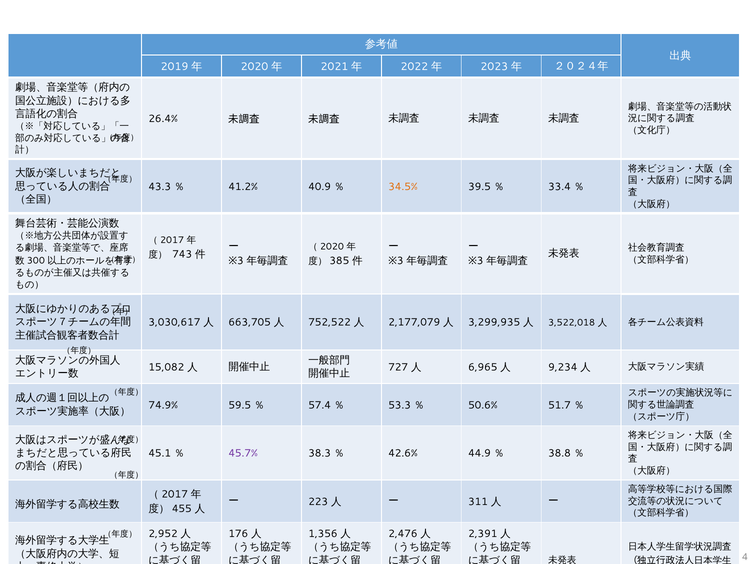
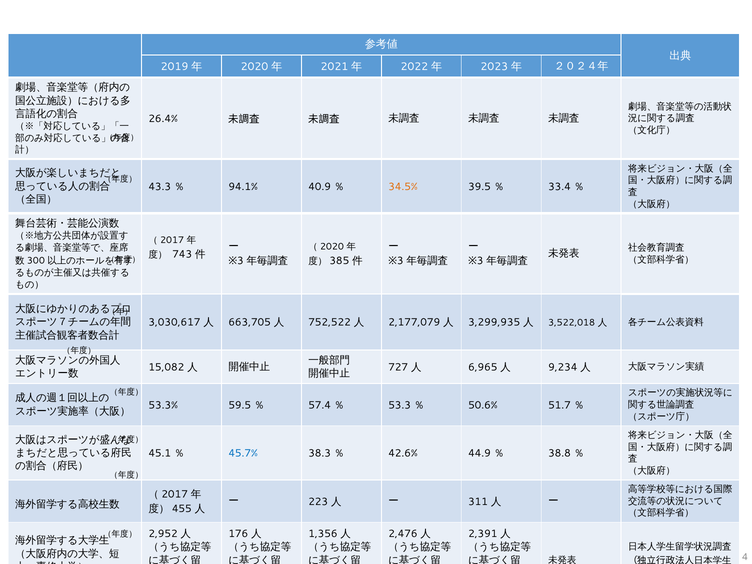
41.2%: 41.2% -> 94.1%
74.9%: 74.9% -> 53.3%
45.7% colour: purple -> blue
